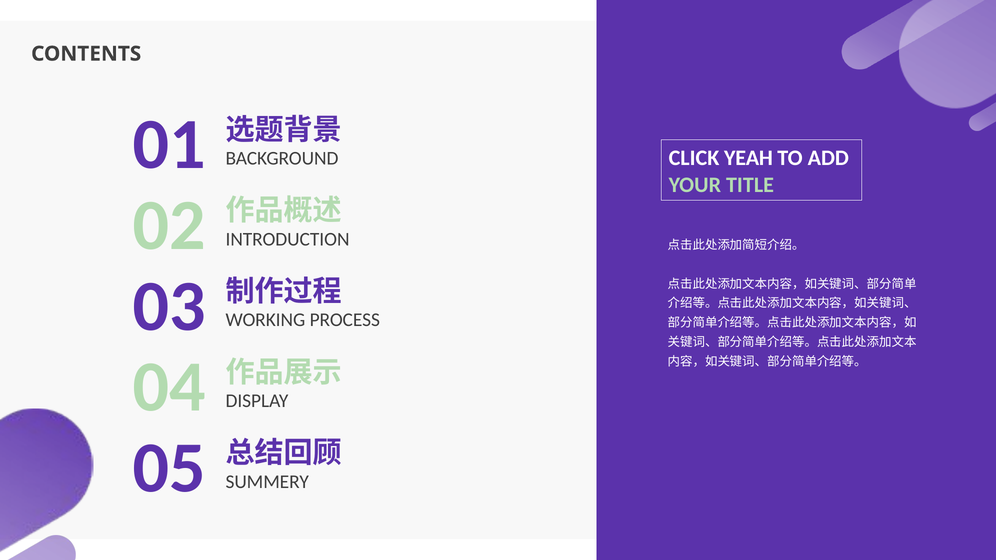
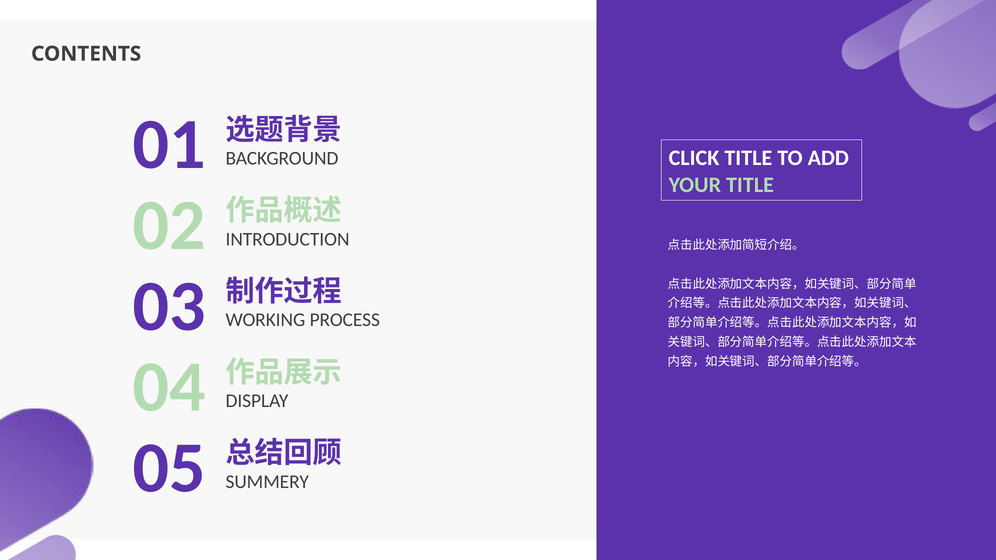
CLICK YEAH: YEAH -> TITLE
